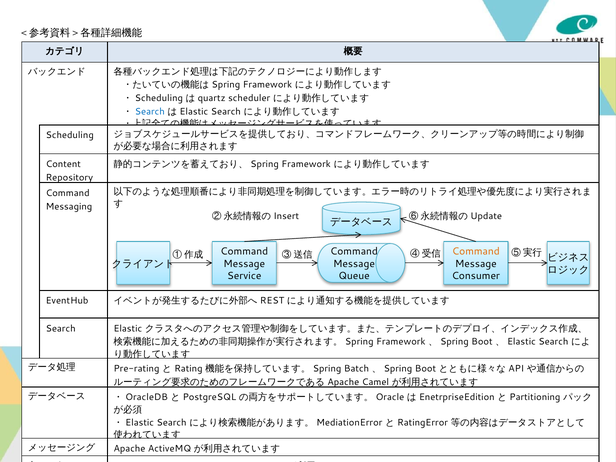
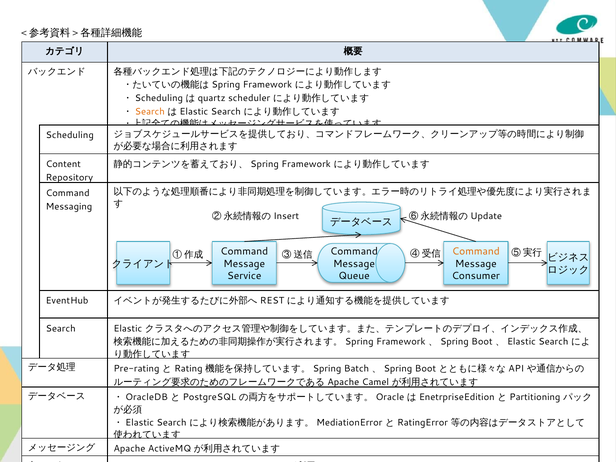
Search at (150, 112) colour: blue -> orange
